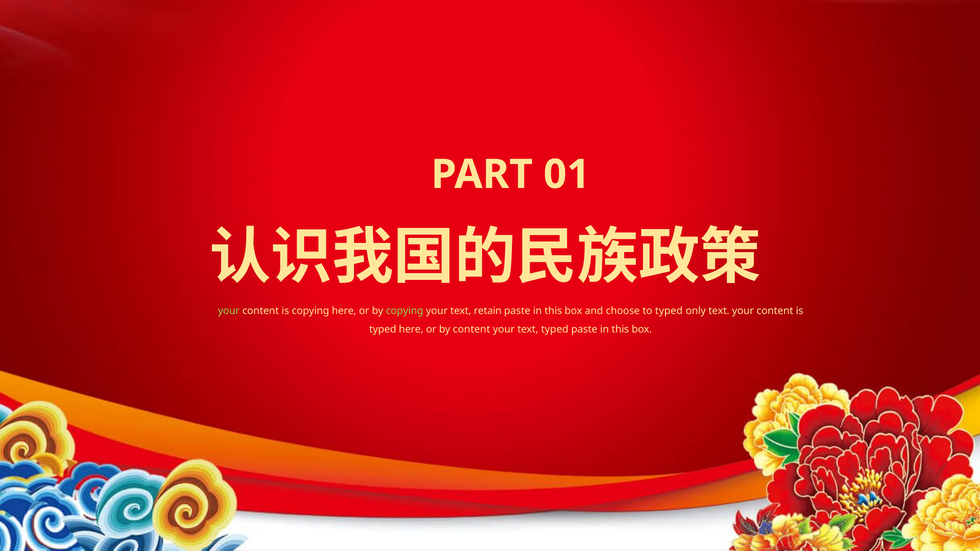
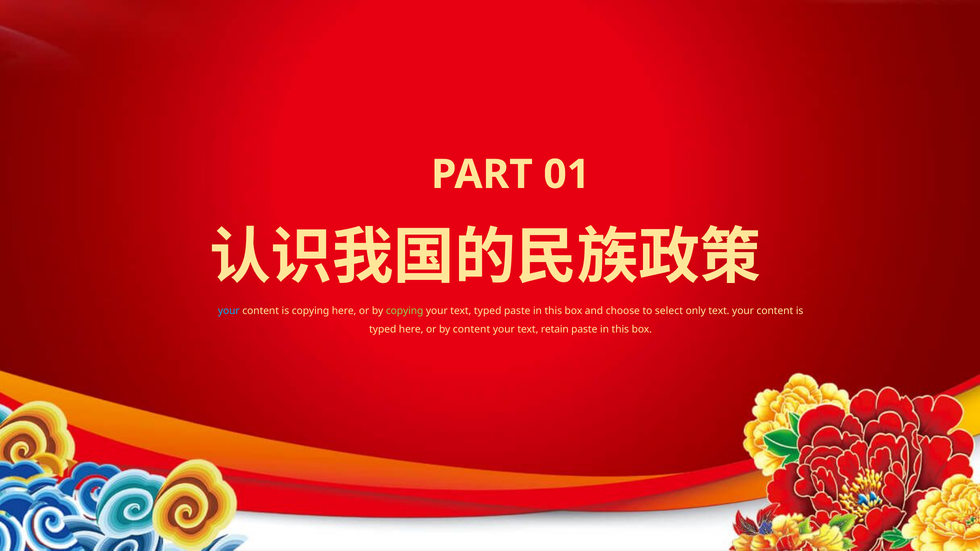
your at (229, 311) colour: light green -> light blue
text retain: retain -> typed
to typed: typed -> select
text typed: typed -> retain
